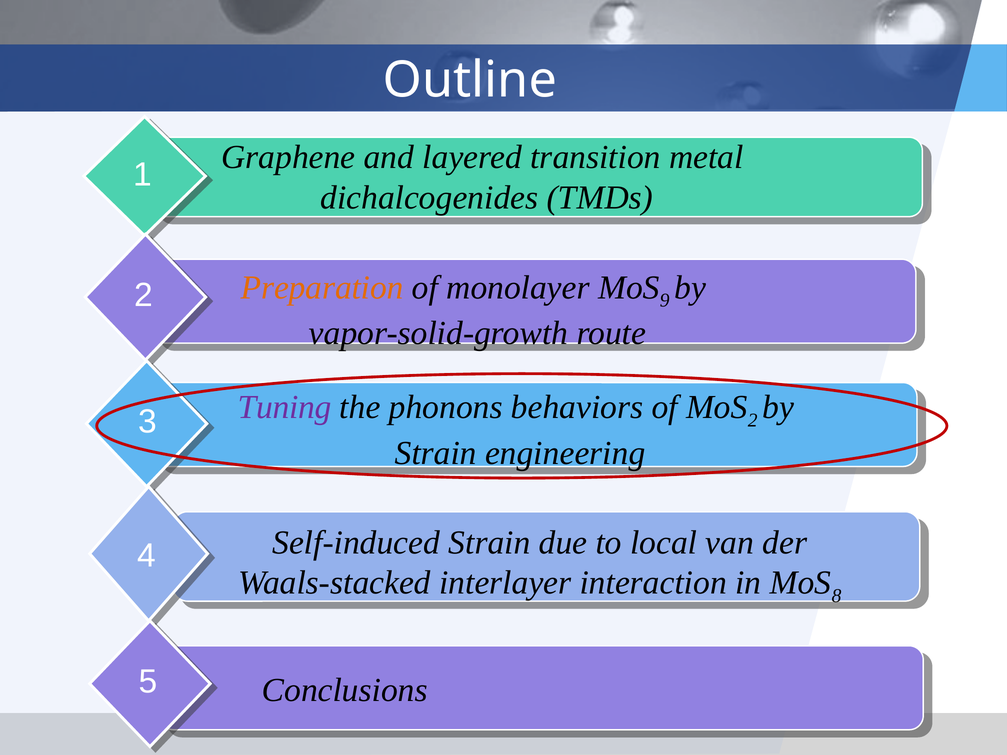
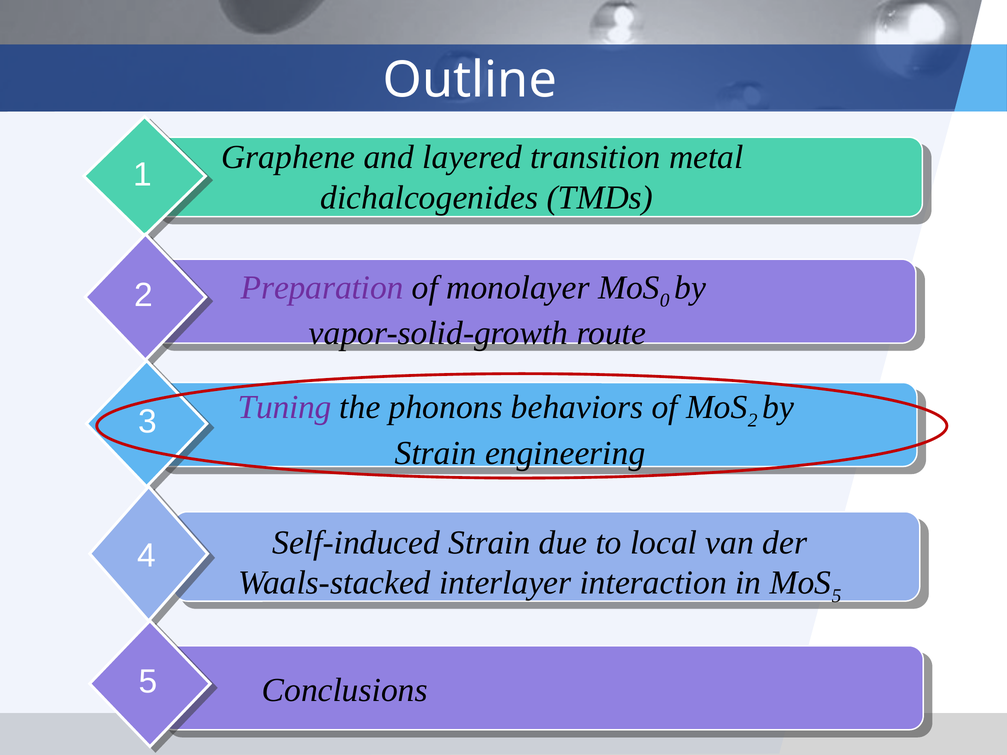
Preparation colour: orange -> purple
9: 9 -> 0
8 at (837, 596): 8 -> 5
